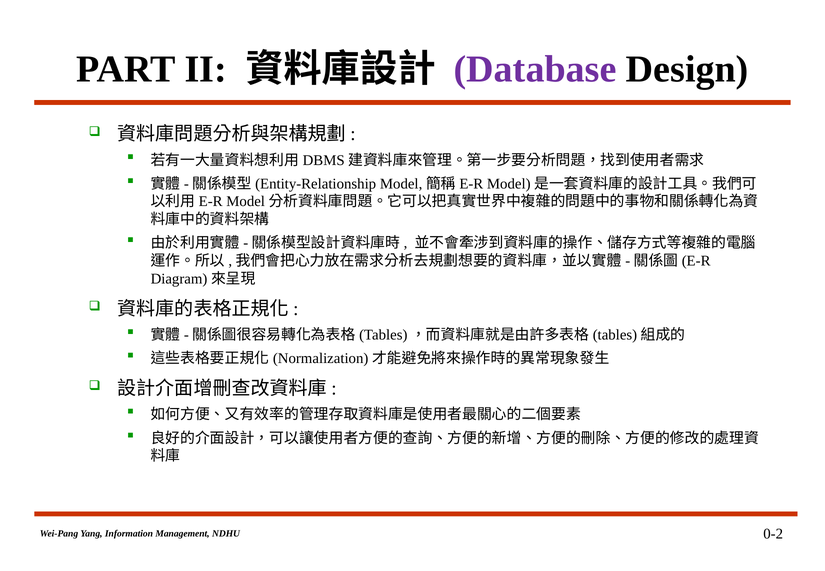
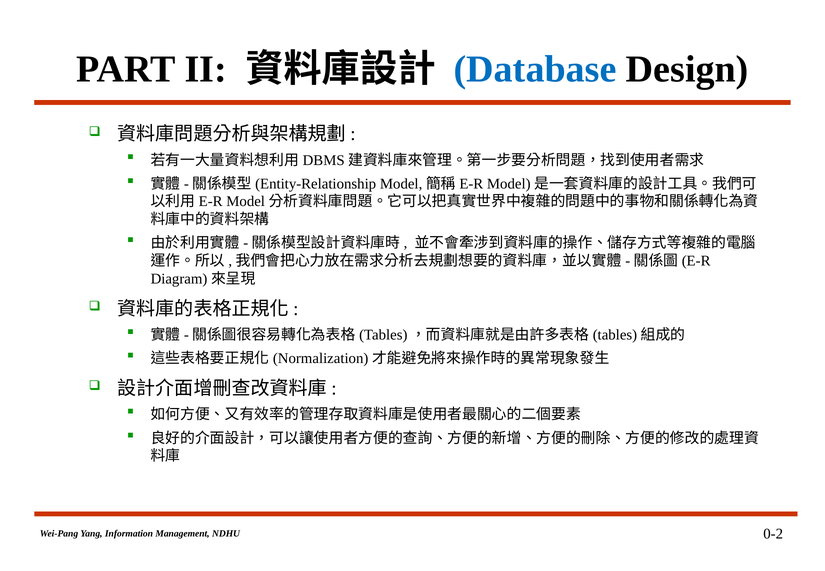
Database colour: purple -> blue
